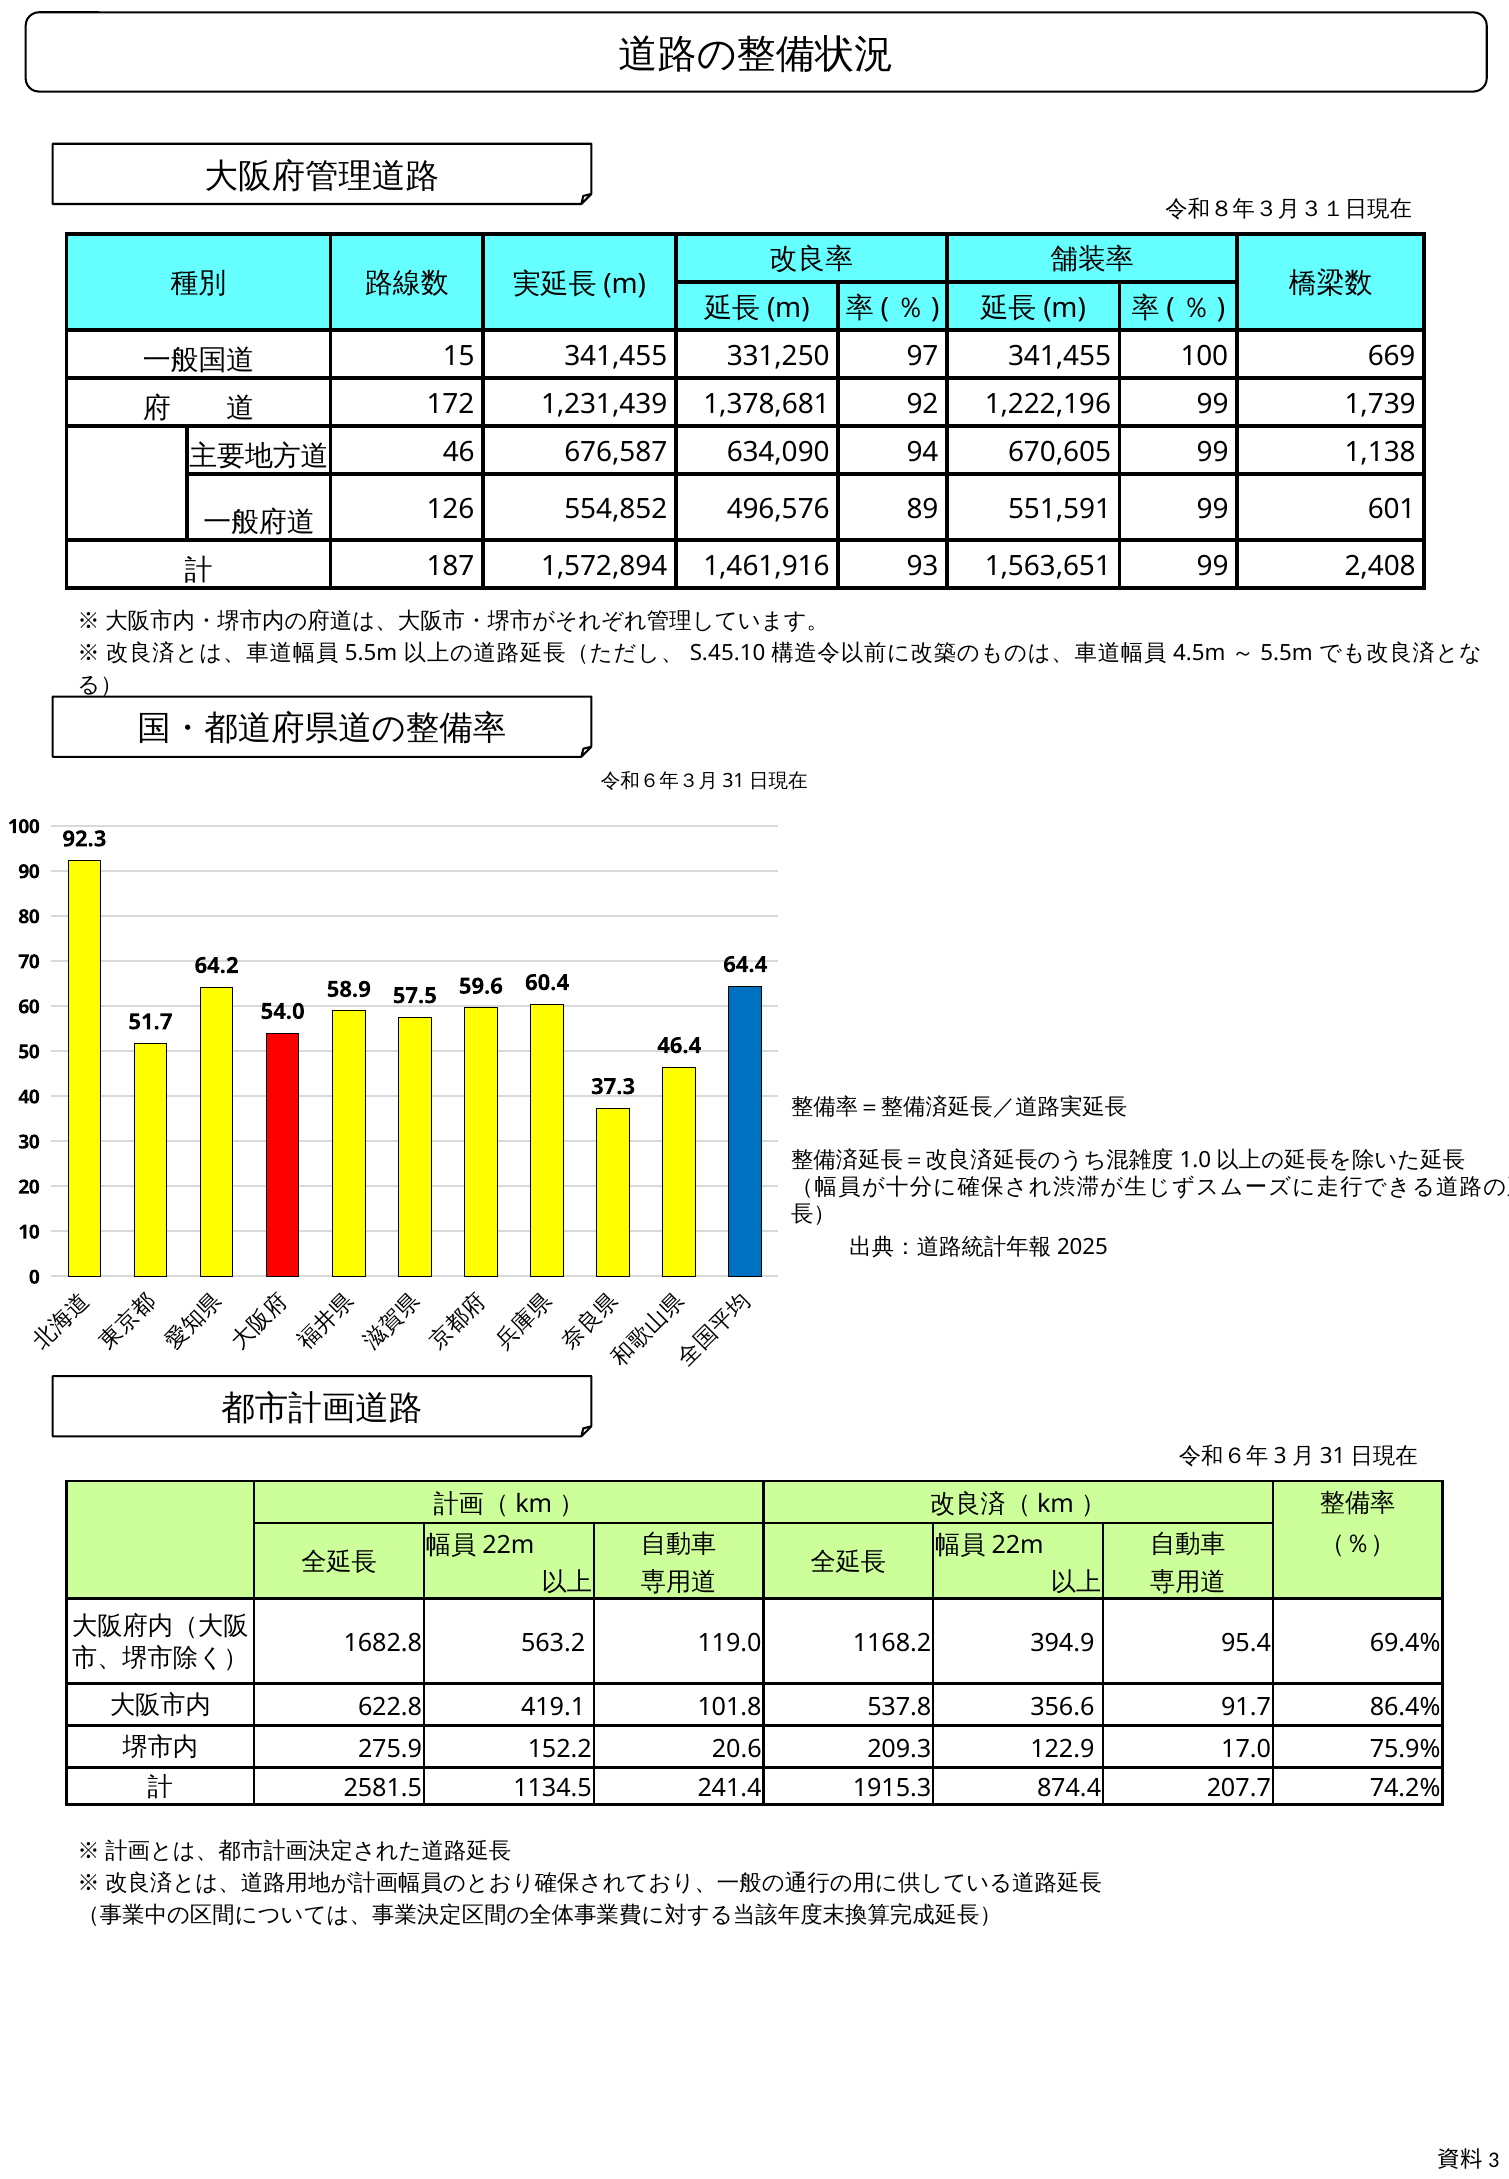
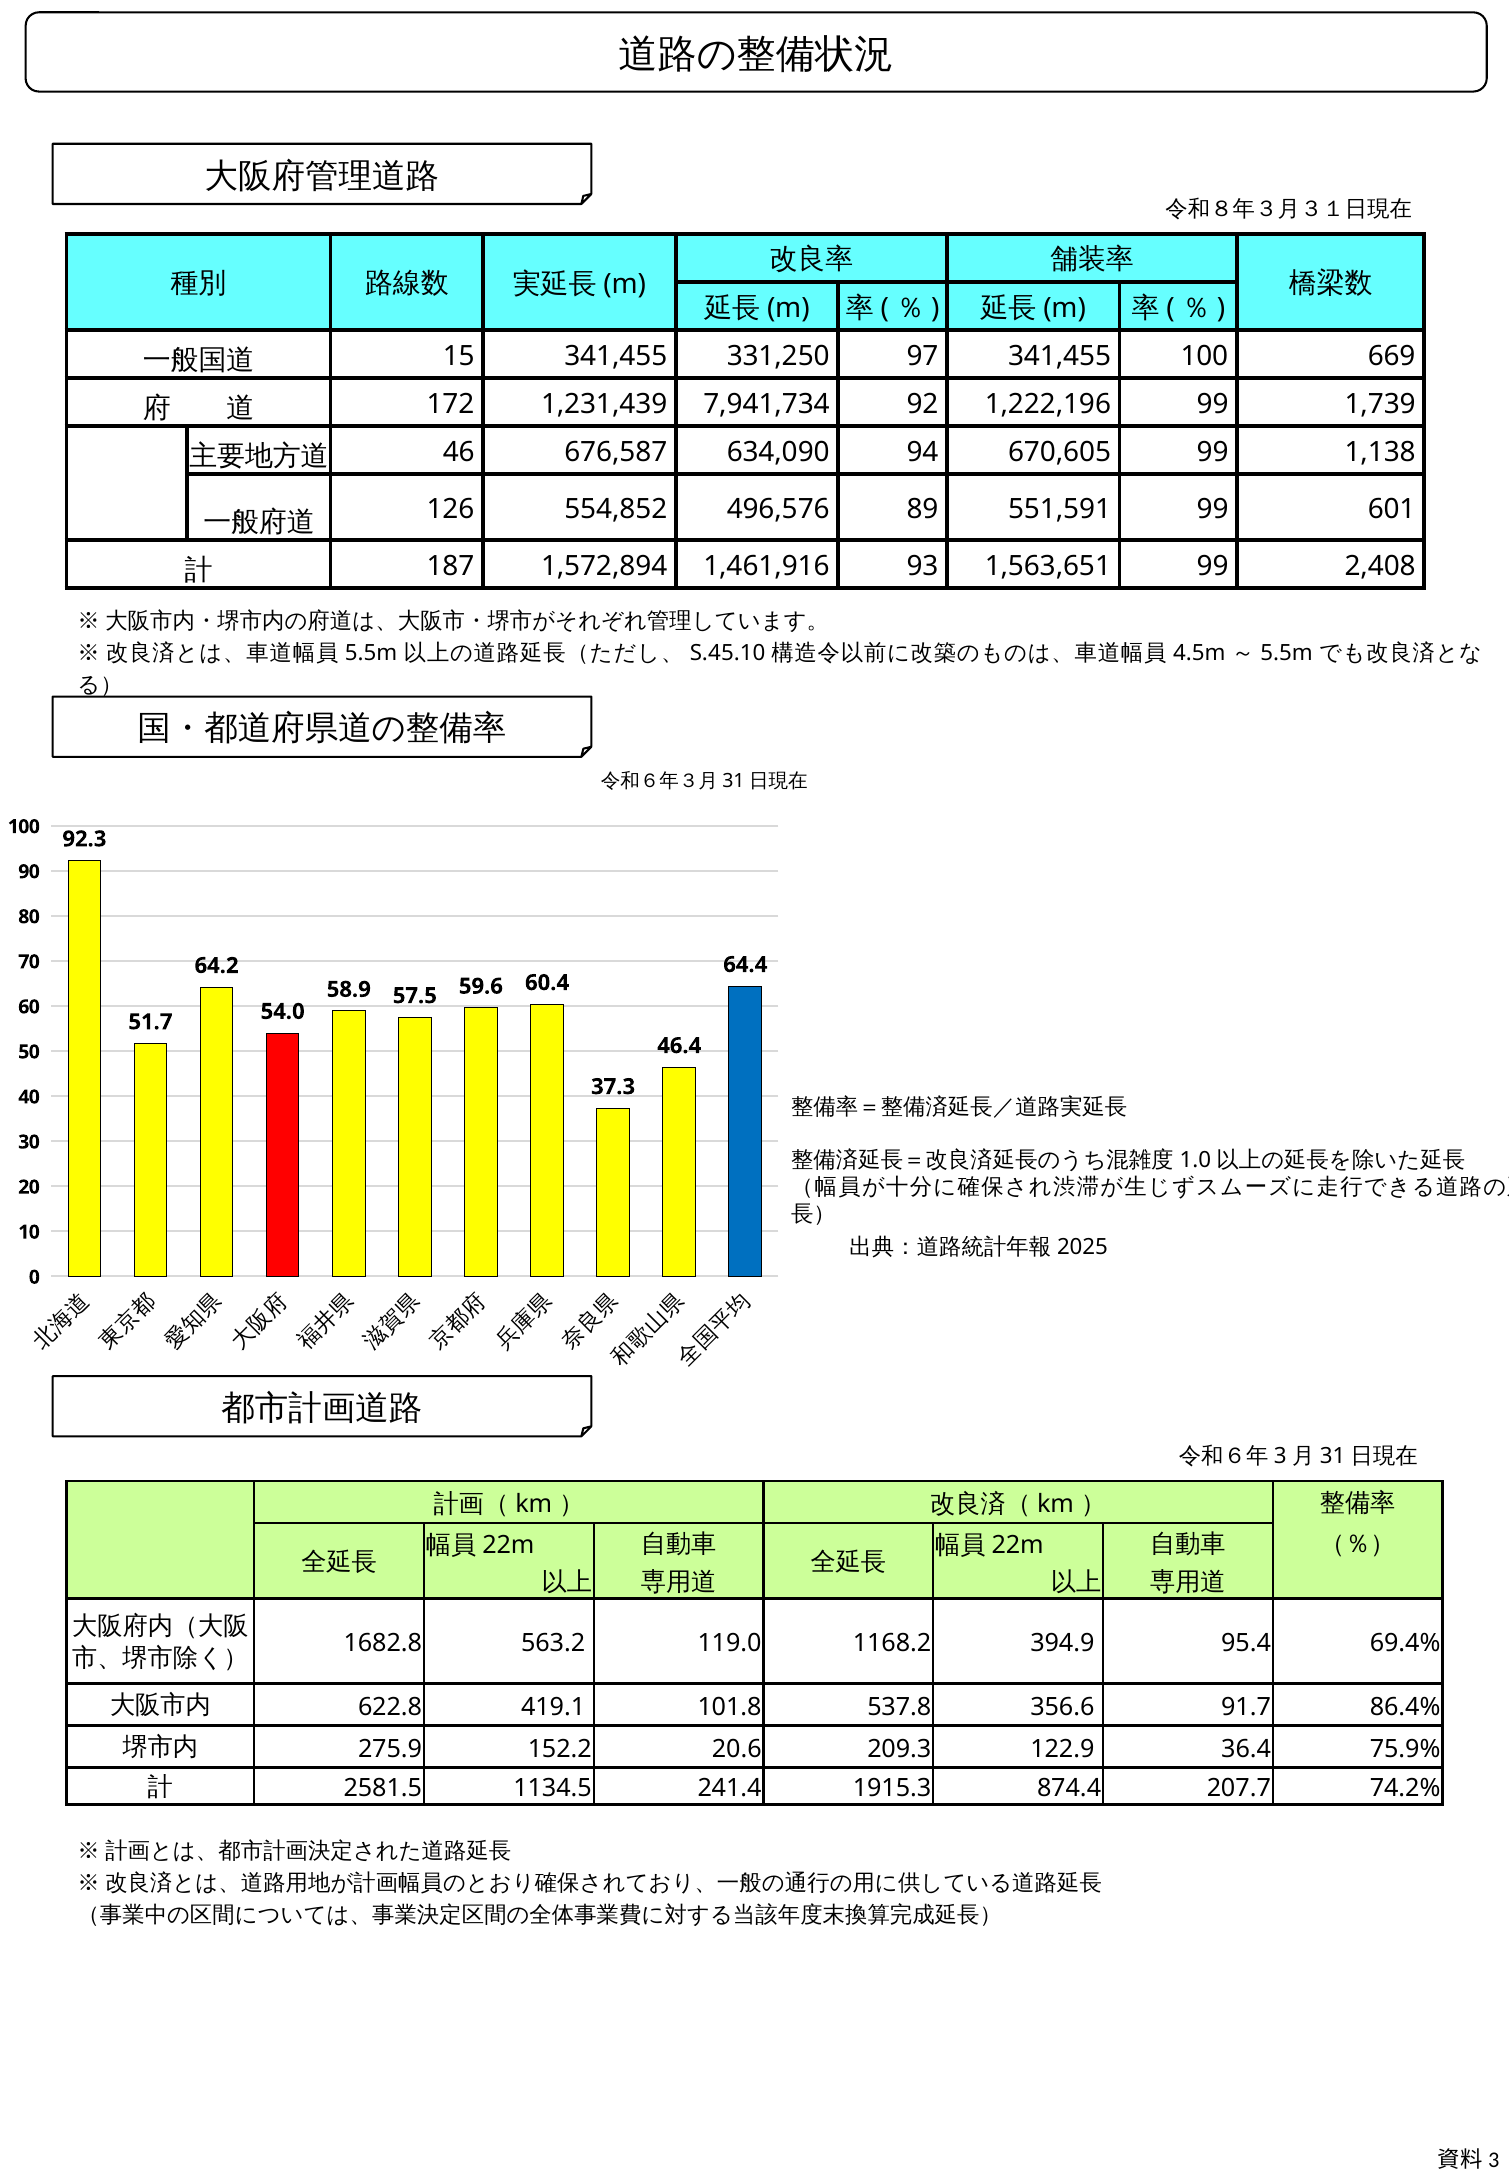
1,378,681: 1,378,681 -> 7,941,734
17.0: 17.0 -> 36.4
